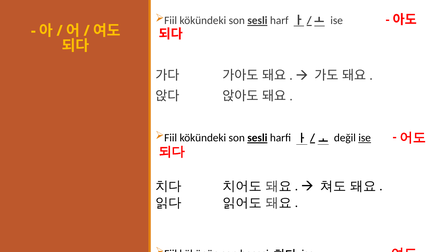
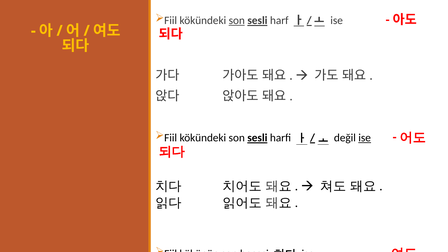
son at (237, 21) underline: none -> present
